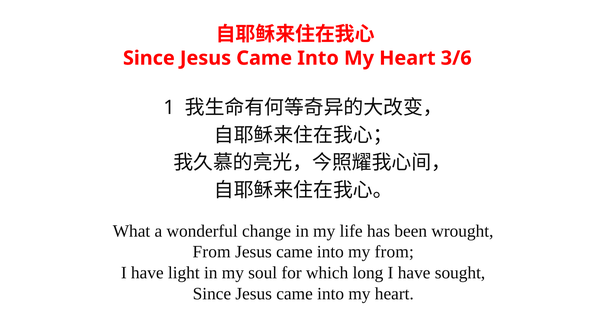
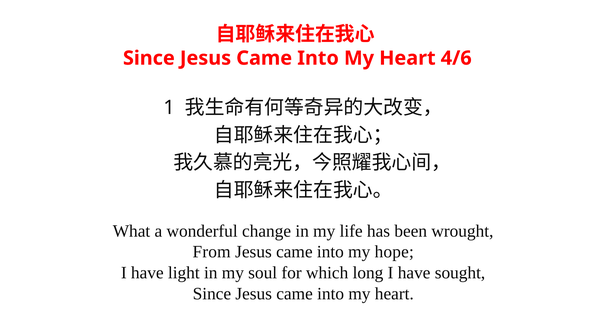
3/6: 3/6 -> 4/6
my from: from -> hope
